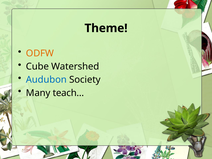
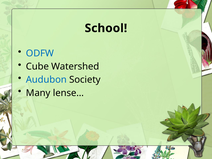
Theme: Theme -> School
ODFW colour: orange -> blue
teach…: teach… -> lense…
